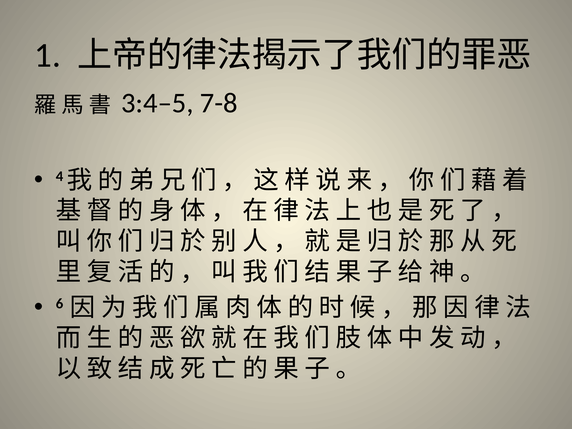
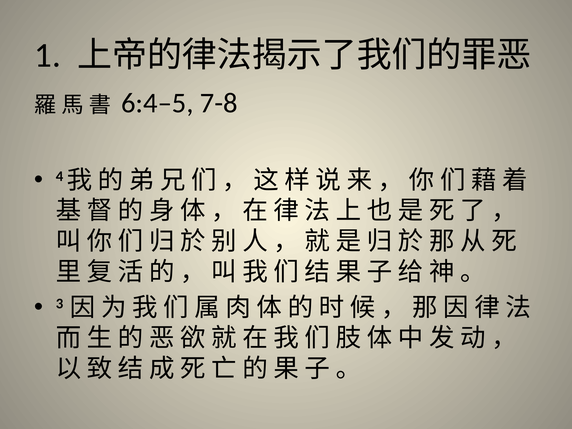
3:4–5: 3:4–5 -> 6:4–5
6: 6 -> 3
